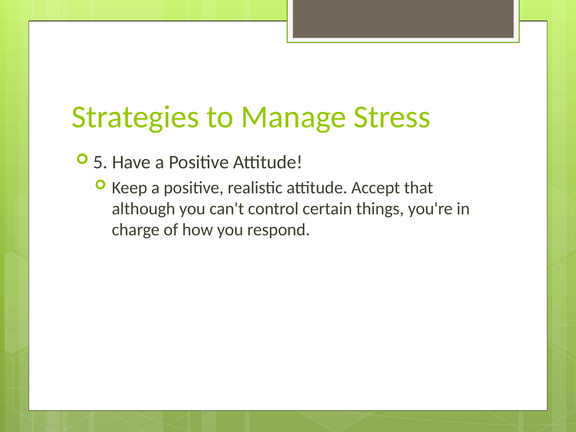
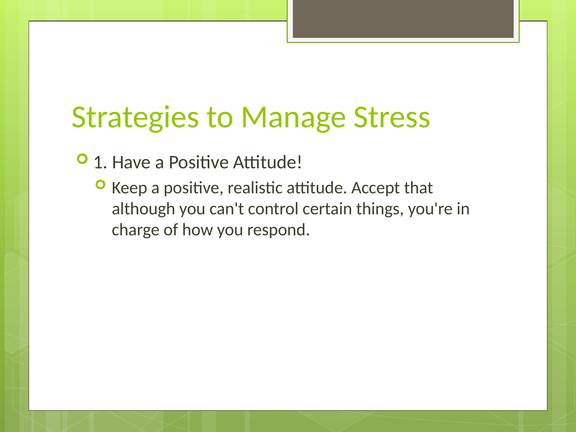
5: 5 -> 1
